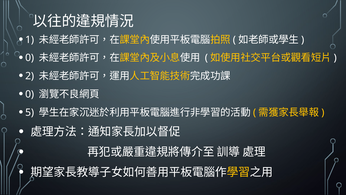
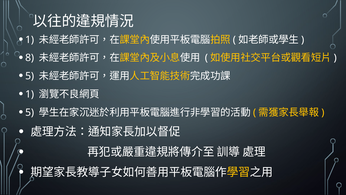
0 at (30, 58): 0 -> 8
2 at (30, 76): 2 -> 5
0 at (30, 94): 0 -> 1
